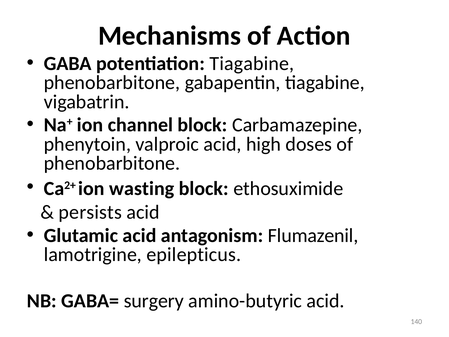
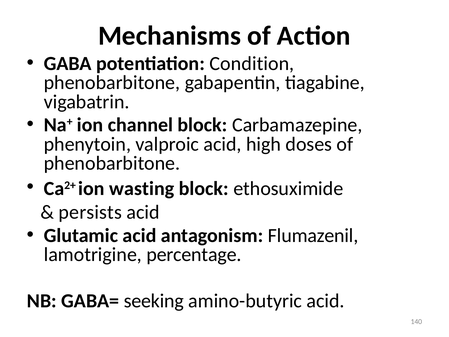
potentiation Tiagabine: Tiagabine -> Condition
epilepticus: epilepticus -> percentage
surgery: surgery -> seeking
